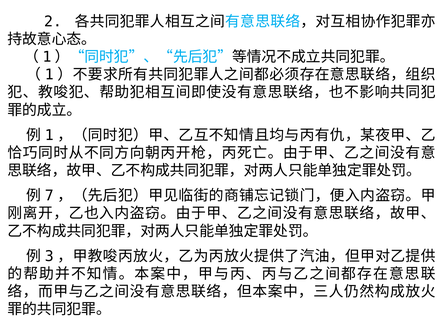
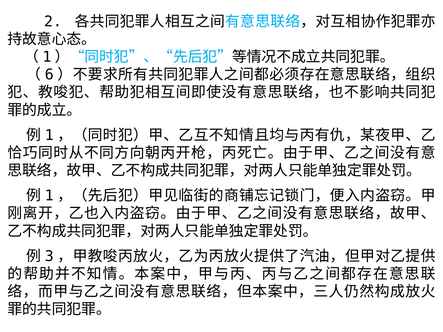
1 at (49, 75): 1 -> 6
7 at (49, 196): 7 -> 1
